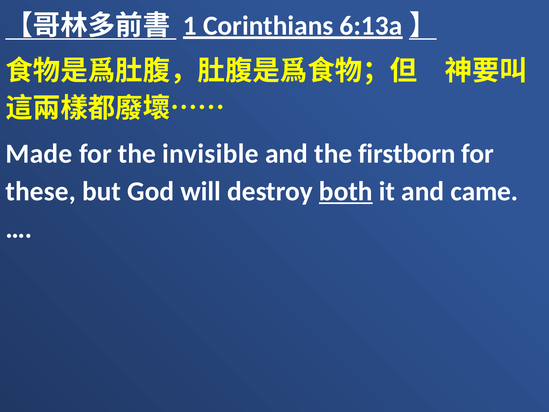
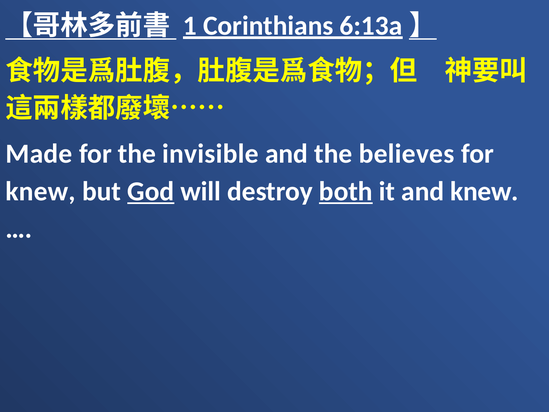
firstborn: firstborn -> believes
these at (41, 191): these -> knew
God underline: none -> present
and came: came -> knew
